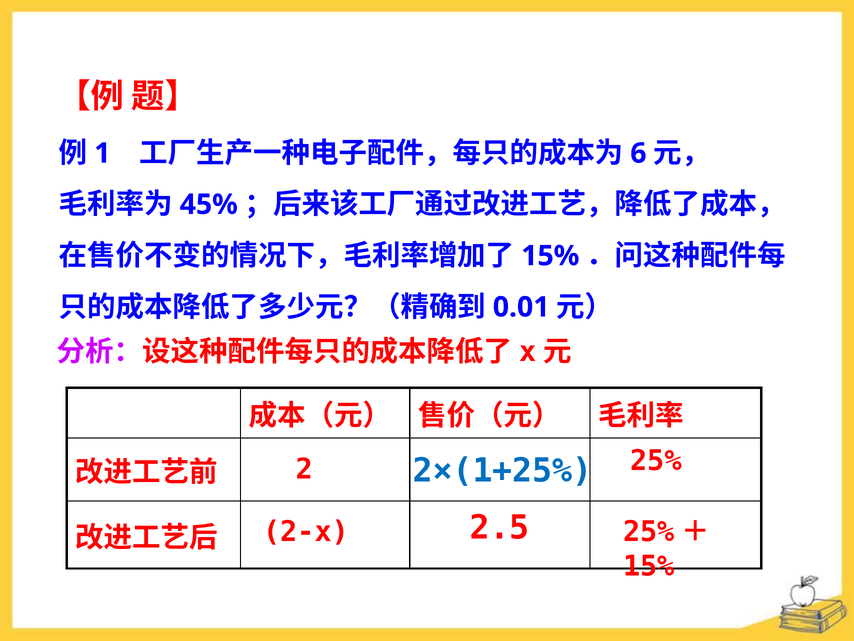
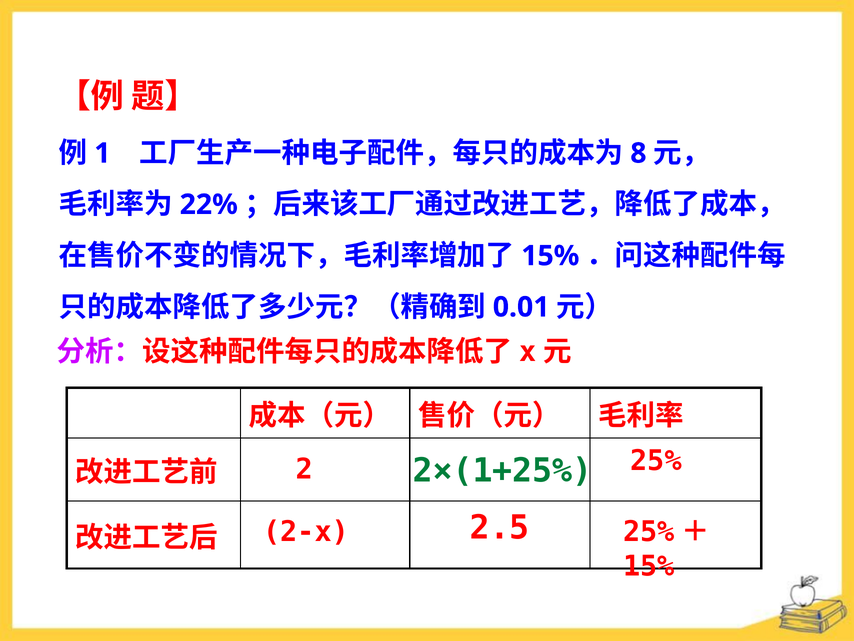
6: 6 -> 8
45%: 45% -> 22%
2×(1+25% colour: blue -> green
